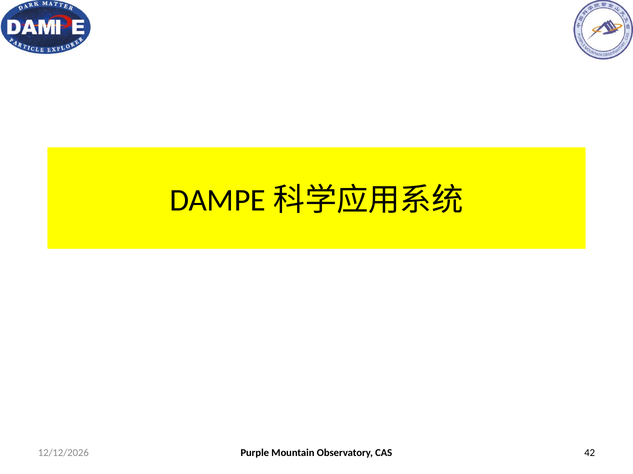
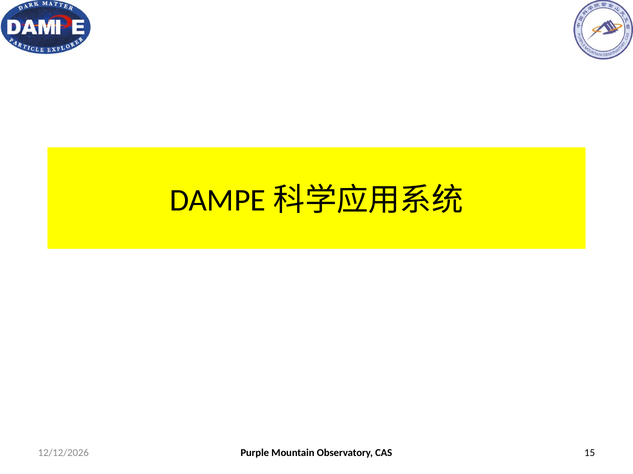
42: 42 -> 15
